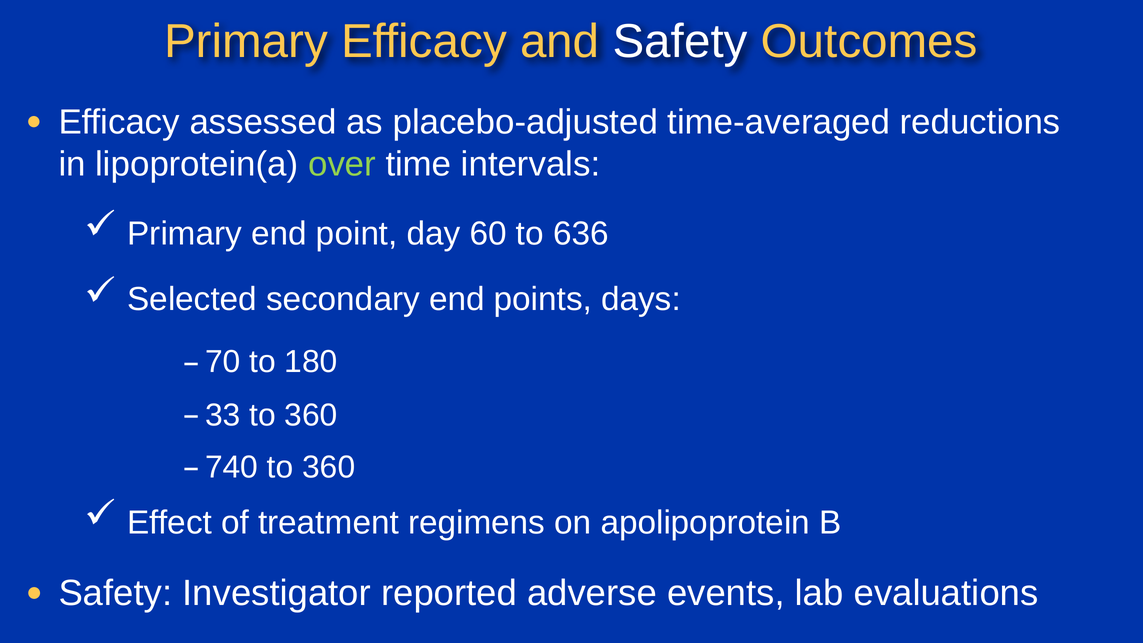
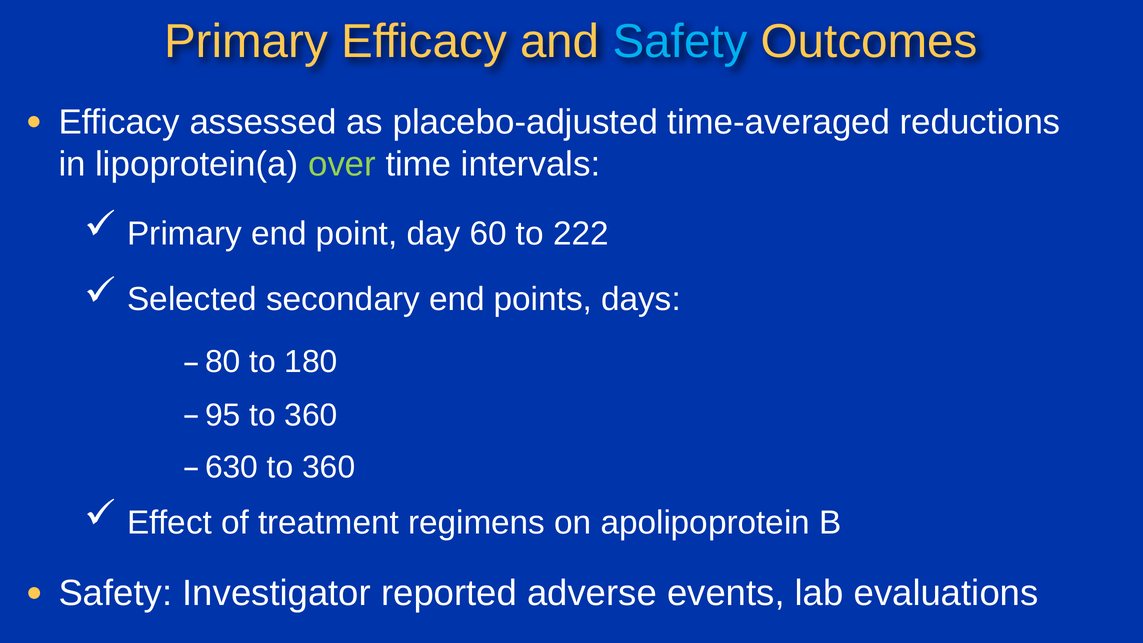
Safety at (680, 42) colour: white -> light blue
636: 636 -> 222
70: 70 -> 80
33: 33 -> 95
740: 740 -> 630
